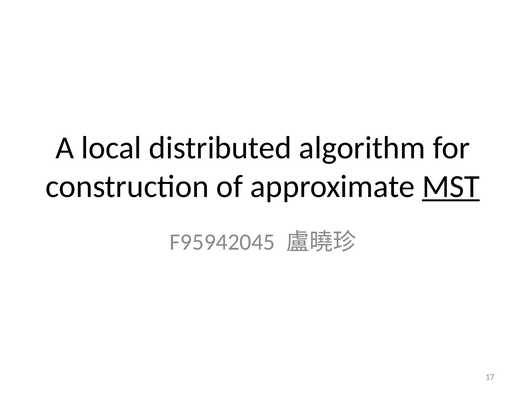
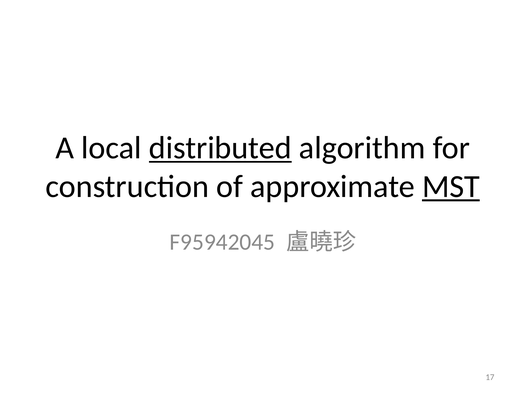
distributed underline: none -> present
